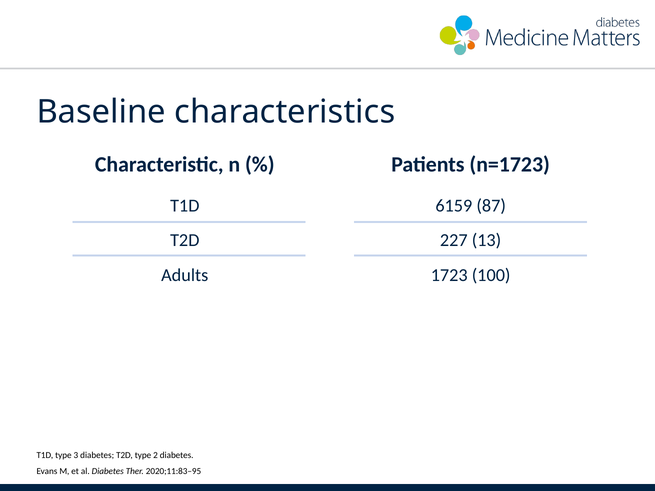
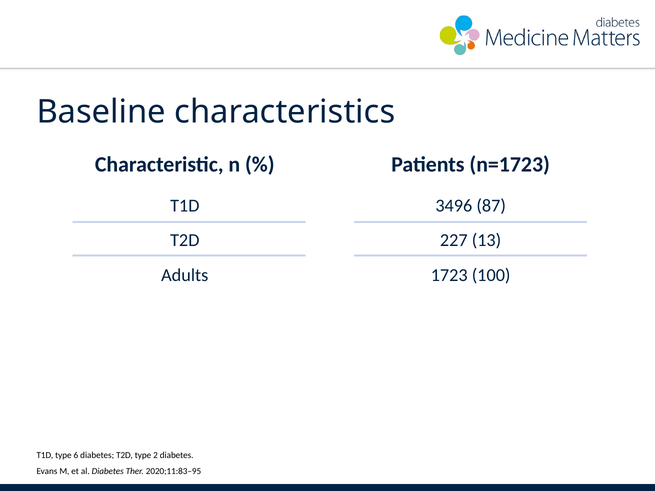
6159: 6159 -> 3496
3: 3 -> 6
